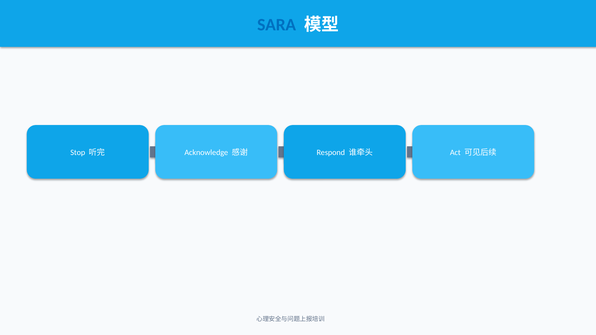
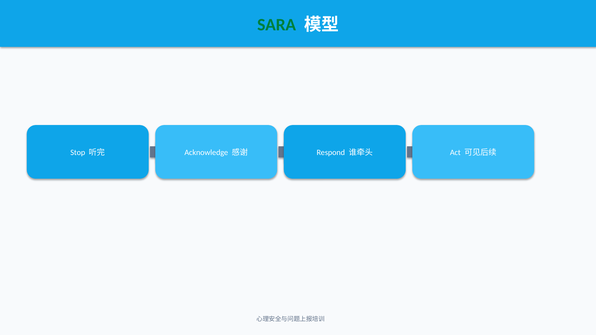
SARA colour: blue -> green
